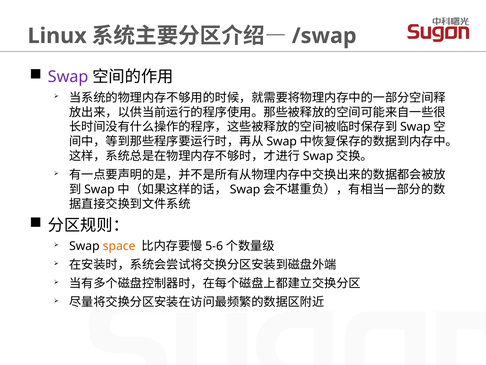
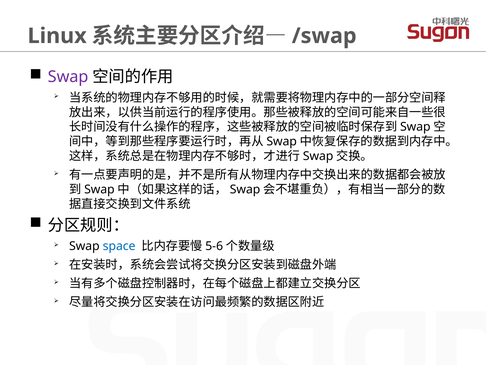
space colour: orange -> blue
